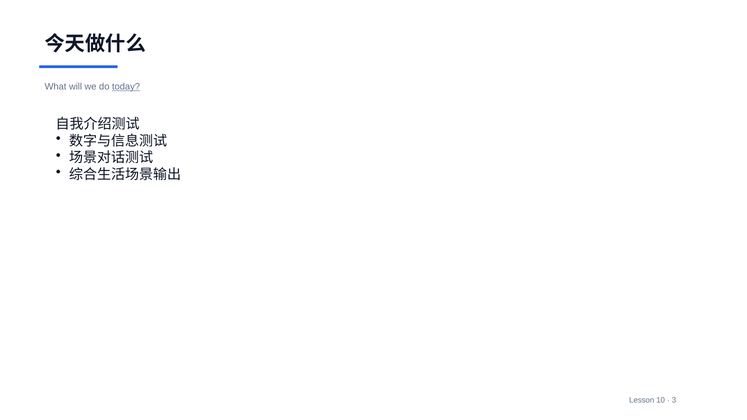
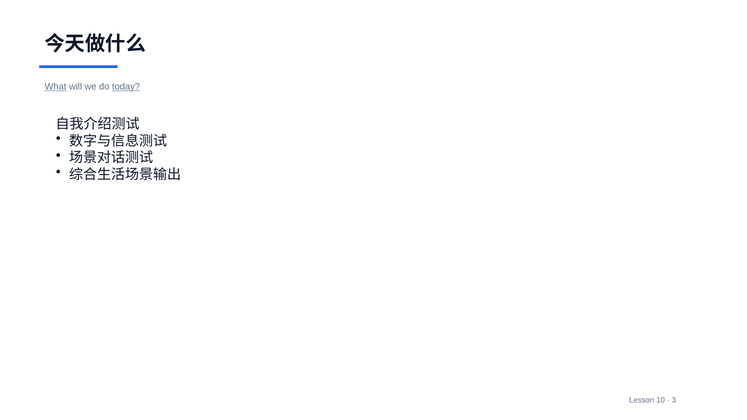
What underline: none -> present
